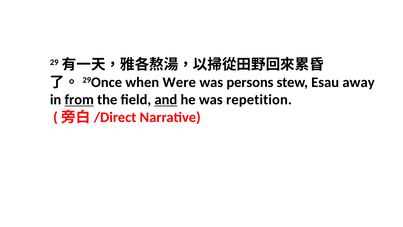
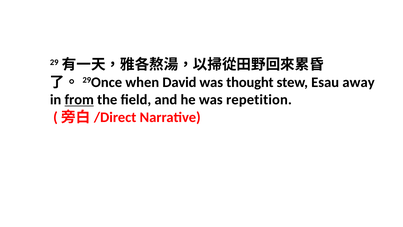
Were: Were -> David
persons: persons -> thought
and underline: present -> none
